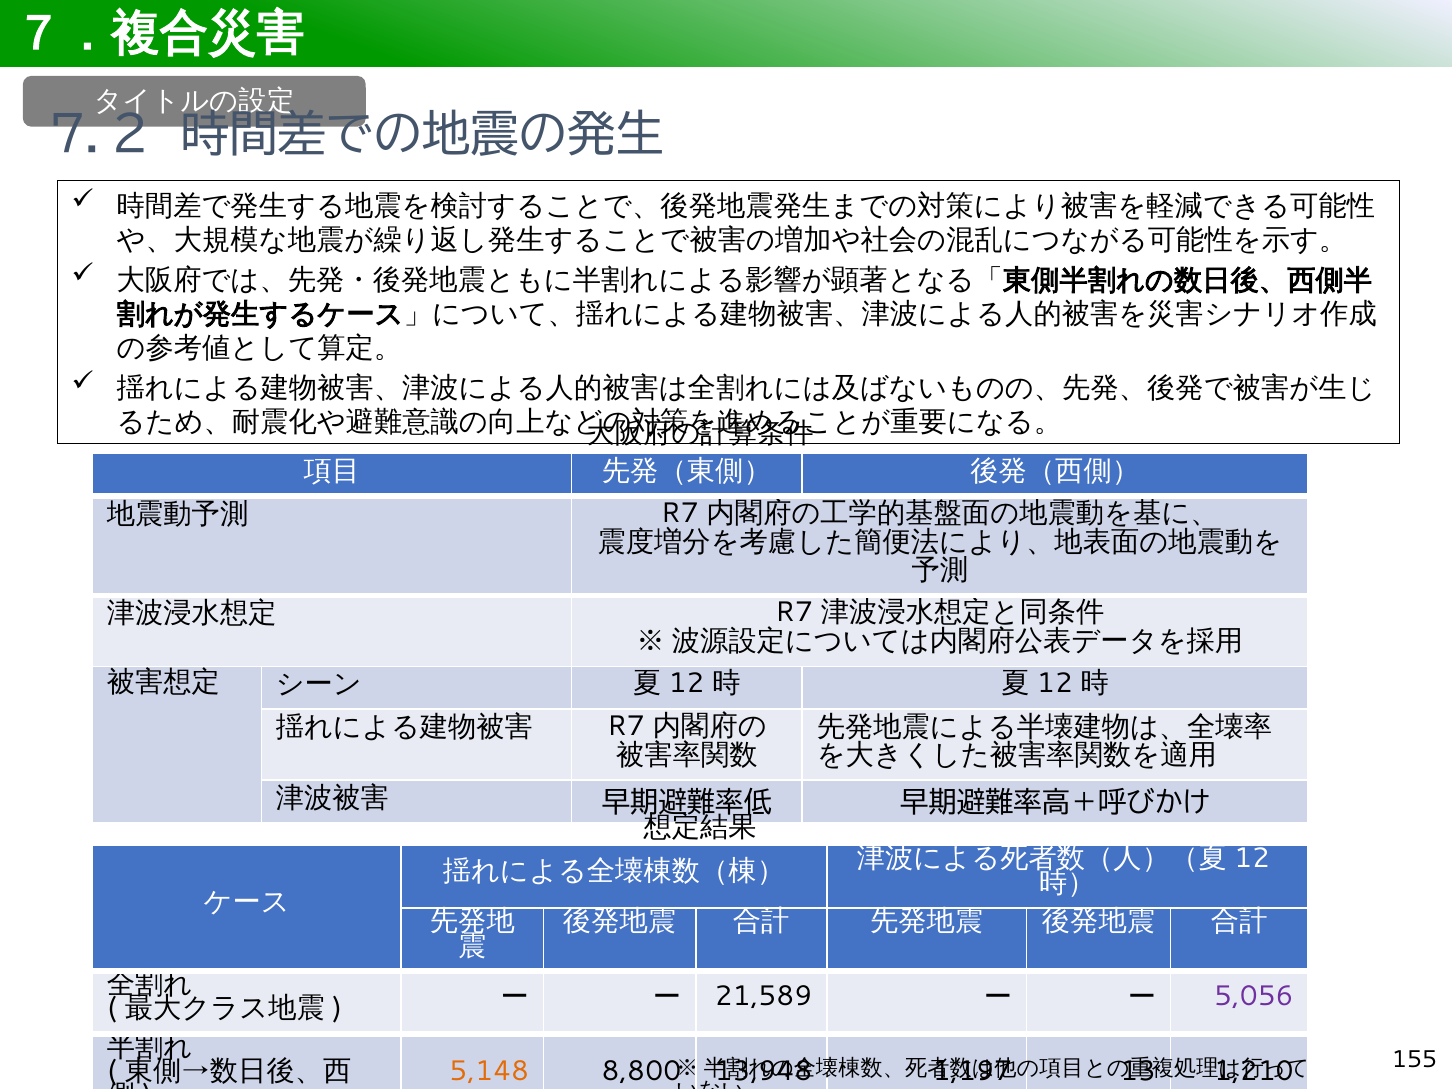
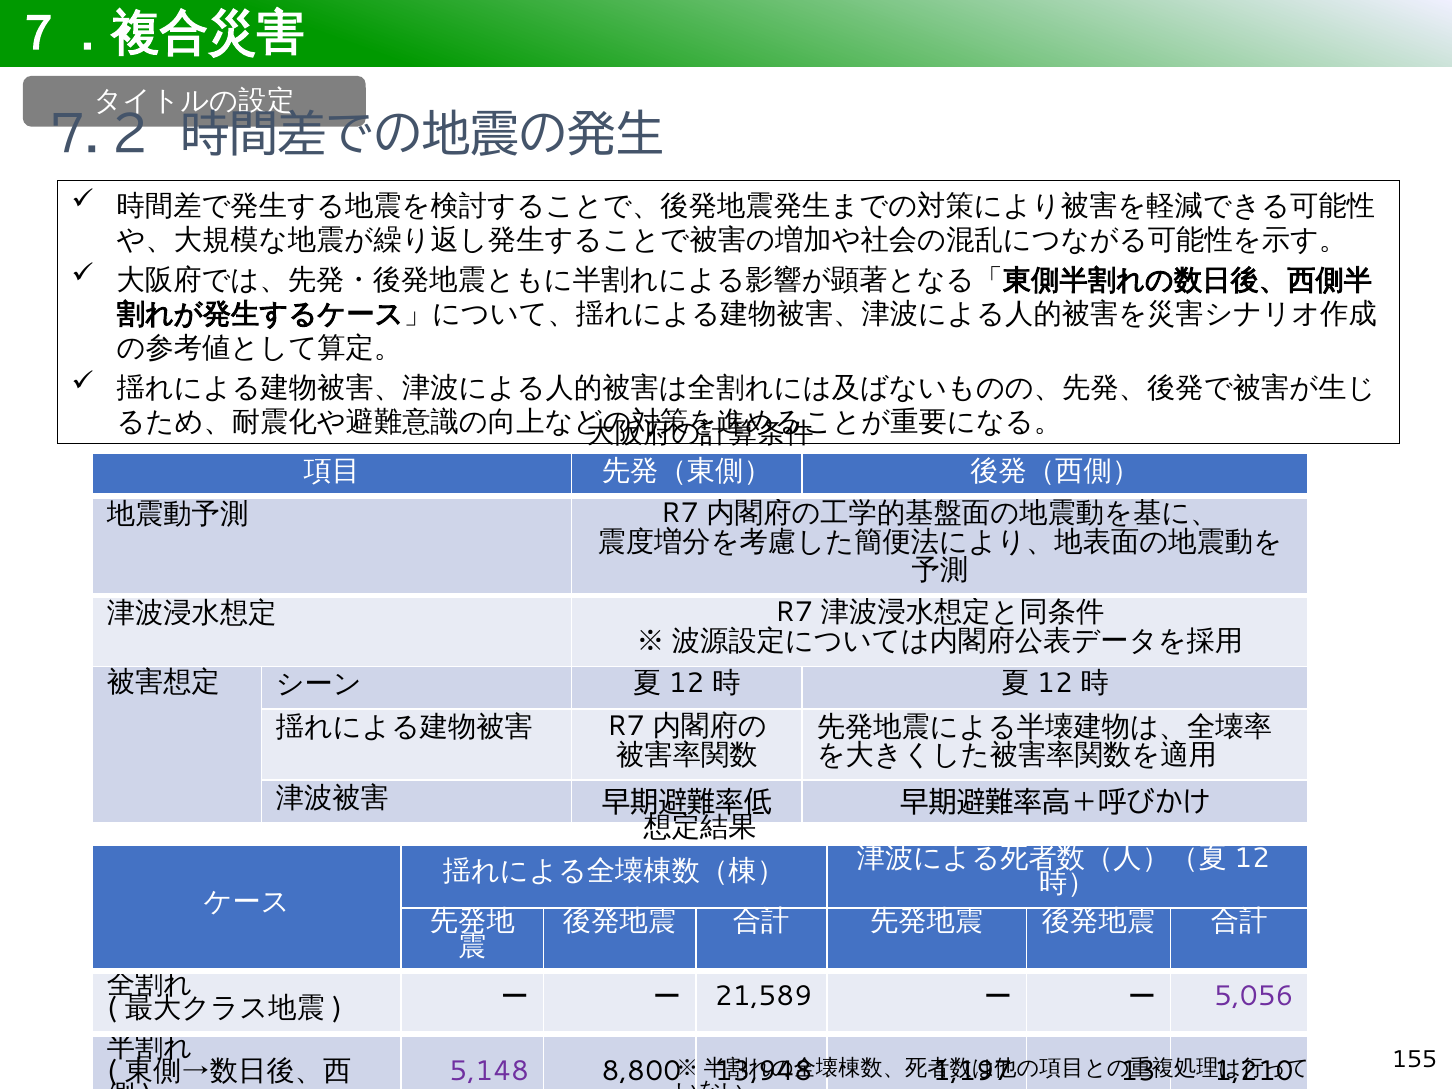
5,148 colour: orange -> purple
